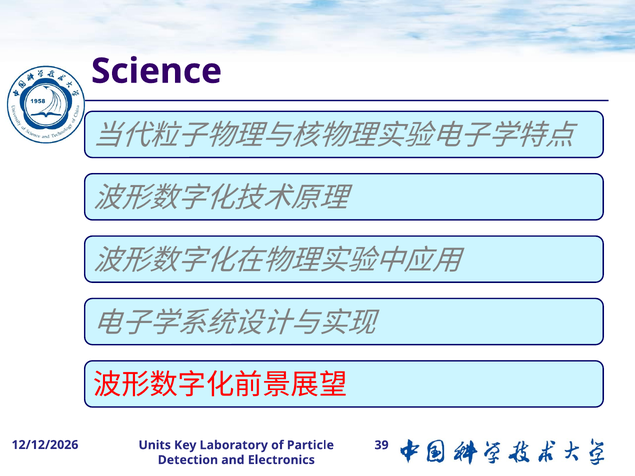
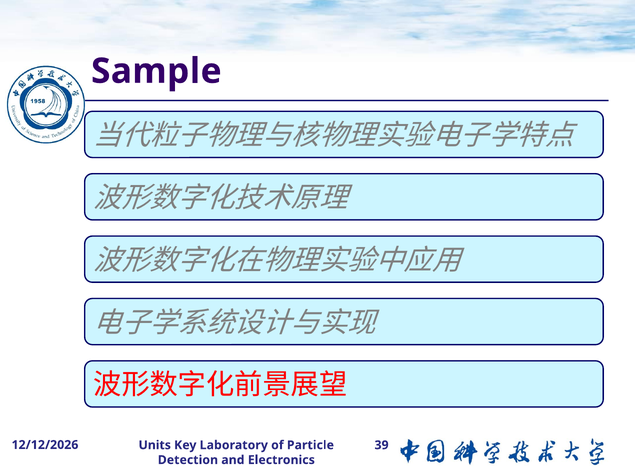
Science: Science -> Sample
